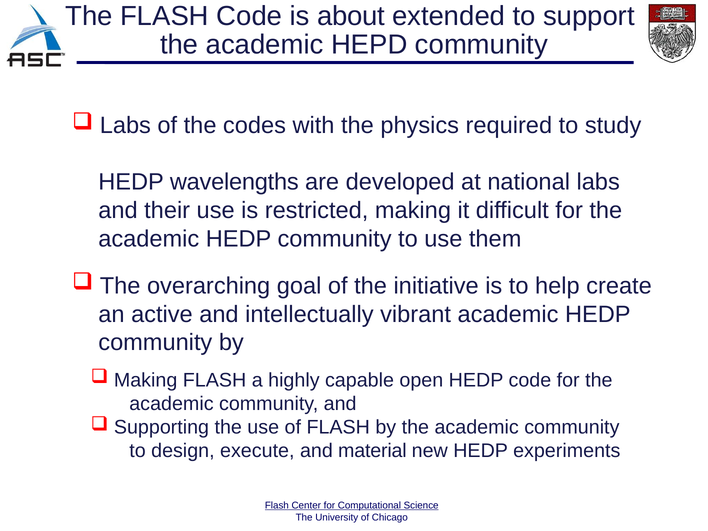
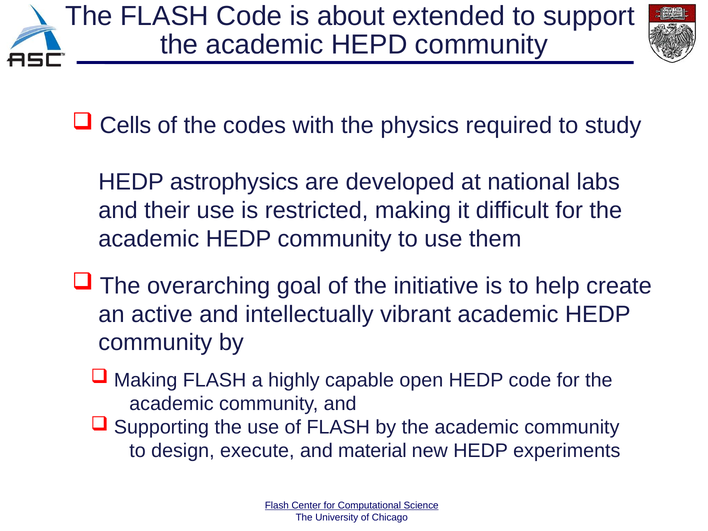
Labs at (125, 126): Labs -> Cells
wavelengths: wavelengths -> astrophysics
